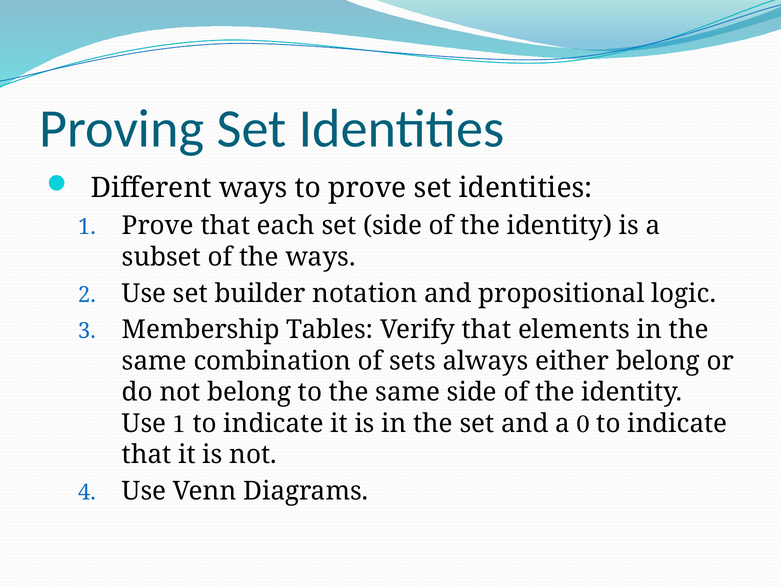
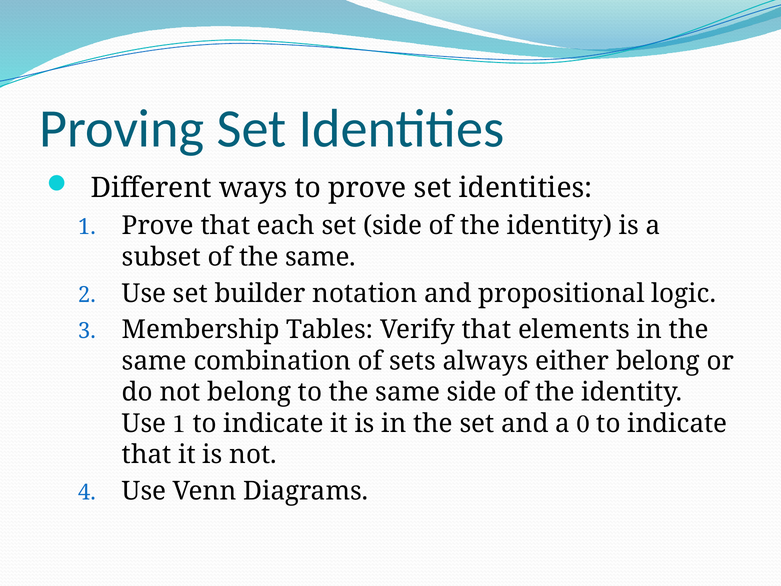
of the ways: ways -> same
